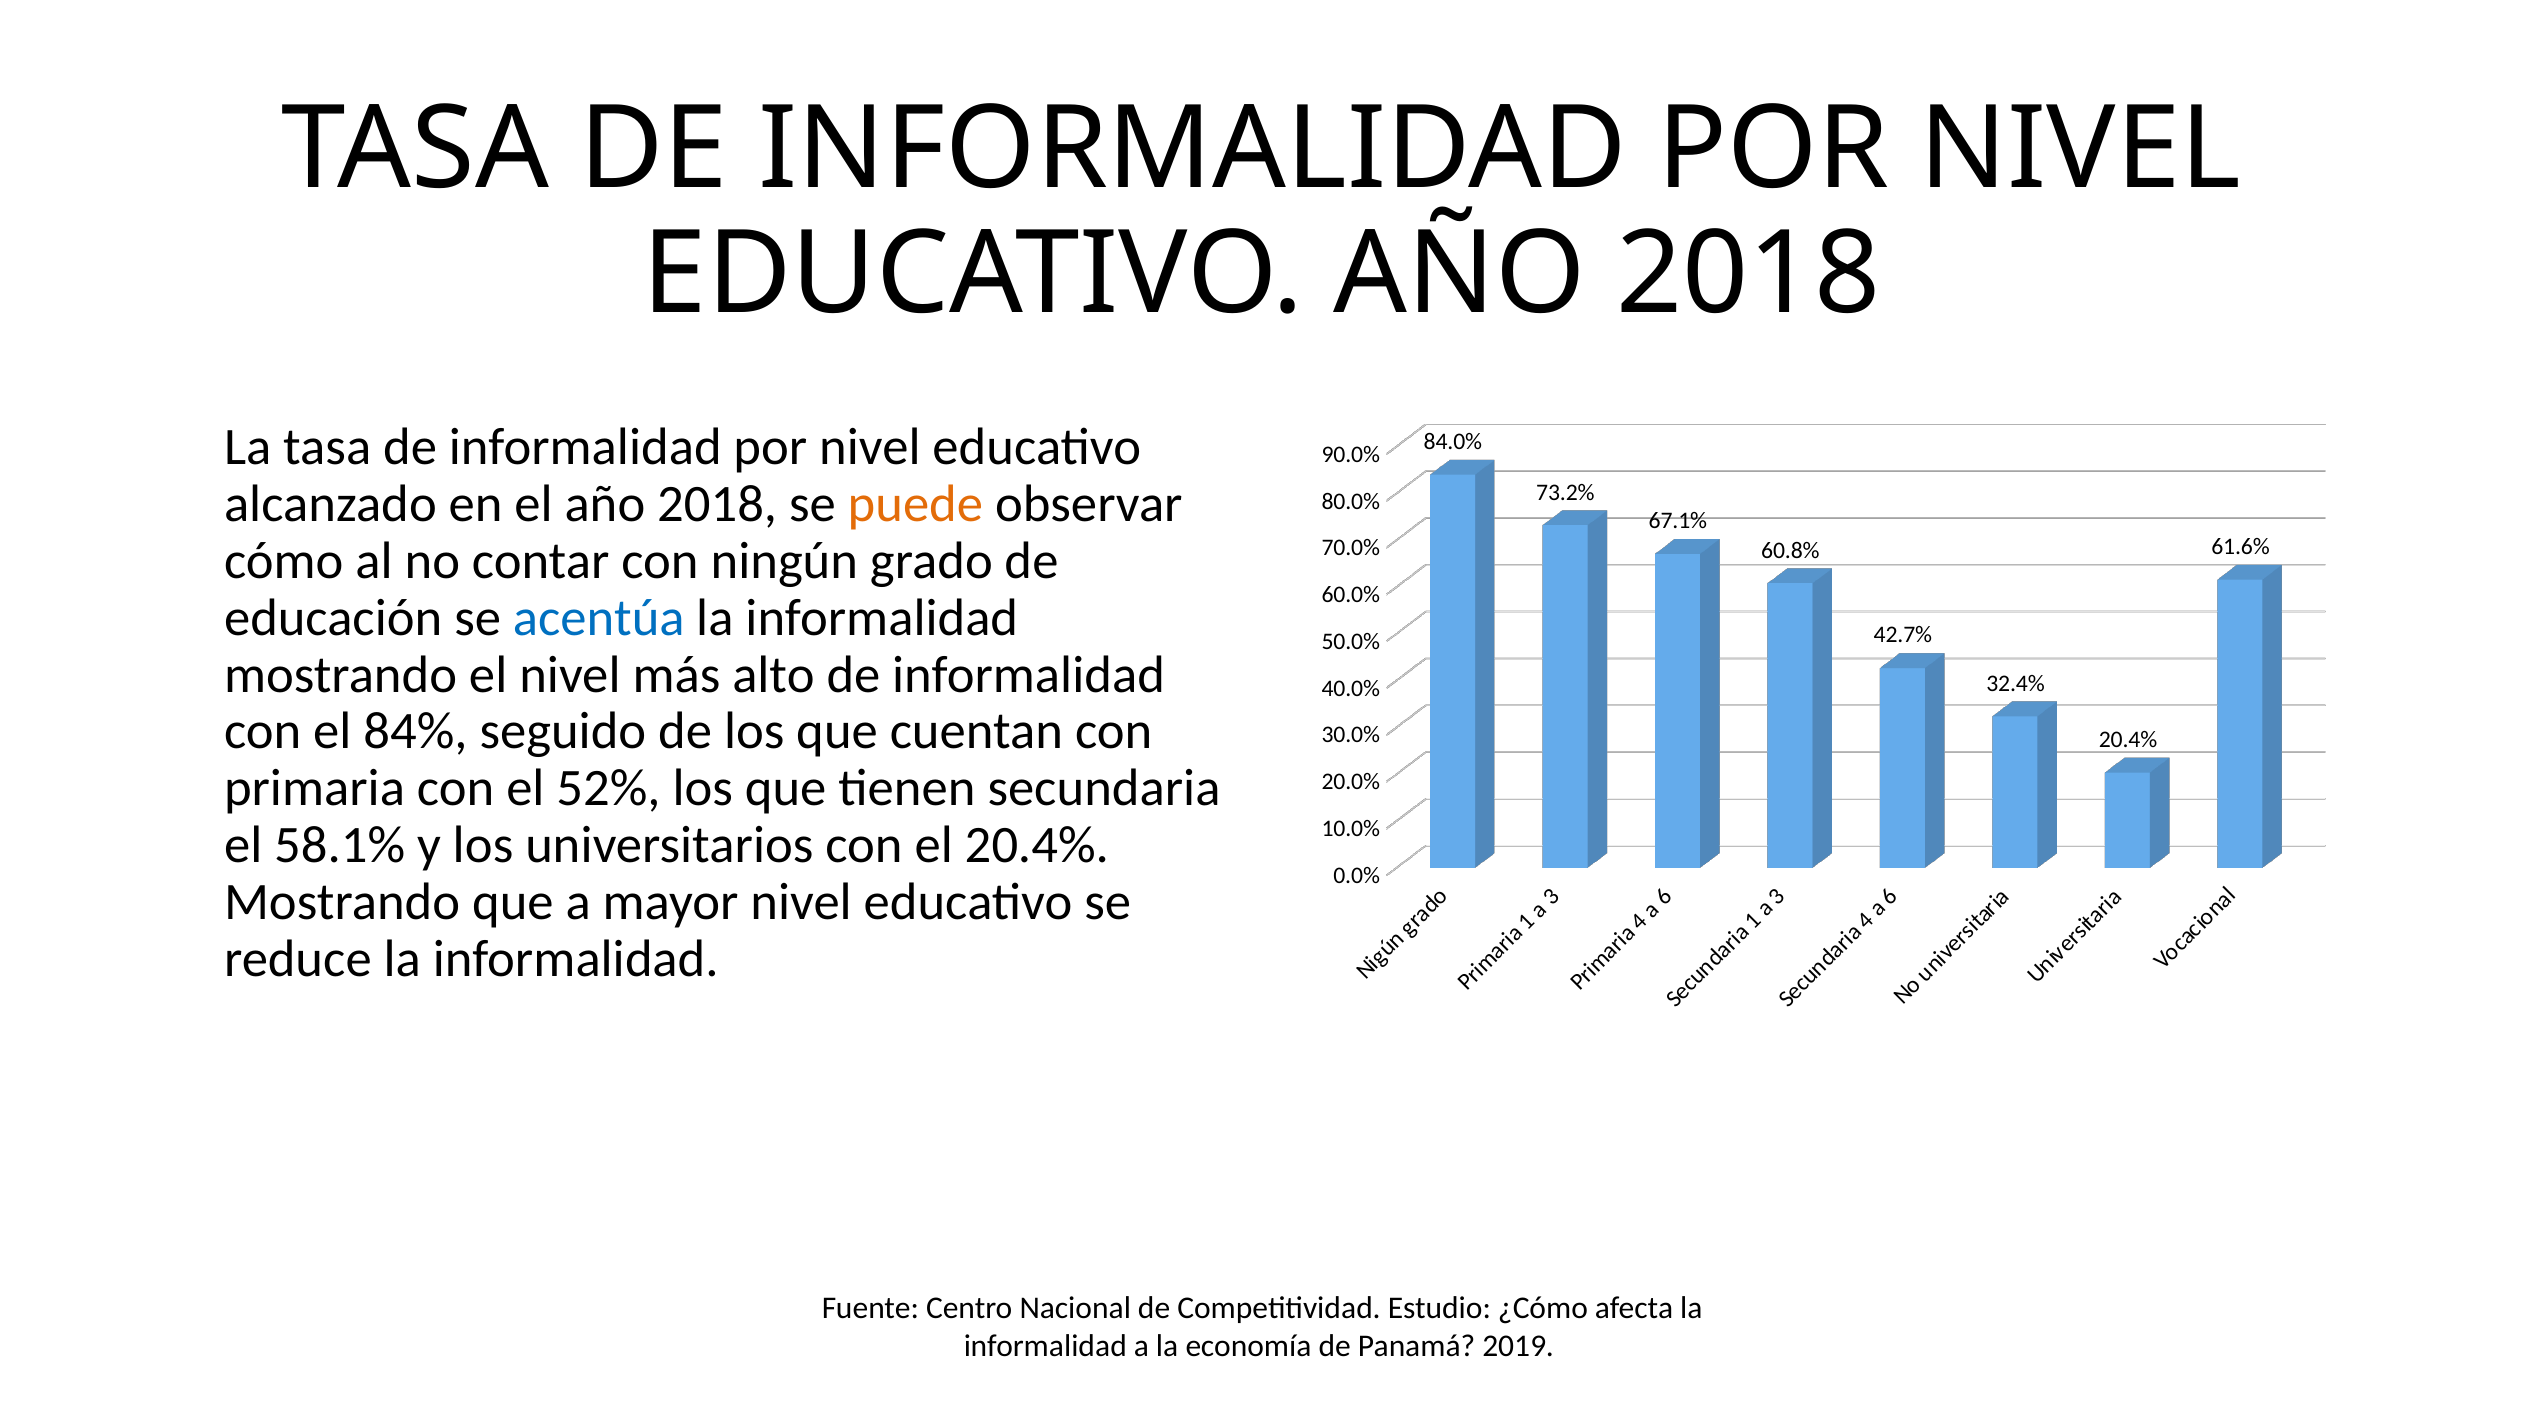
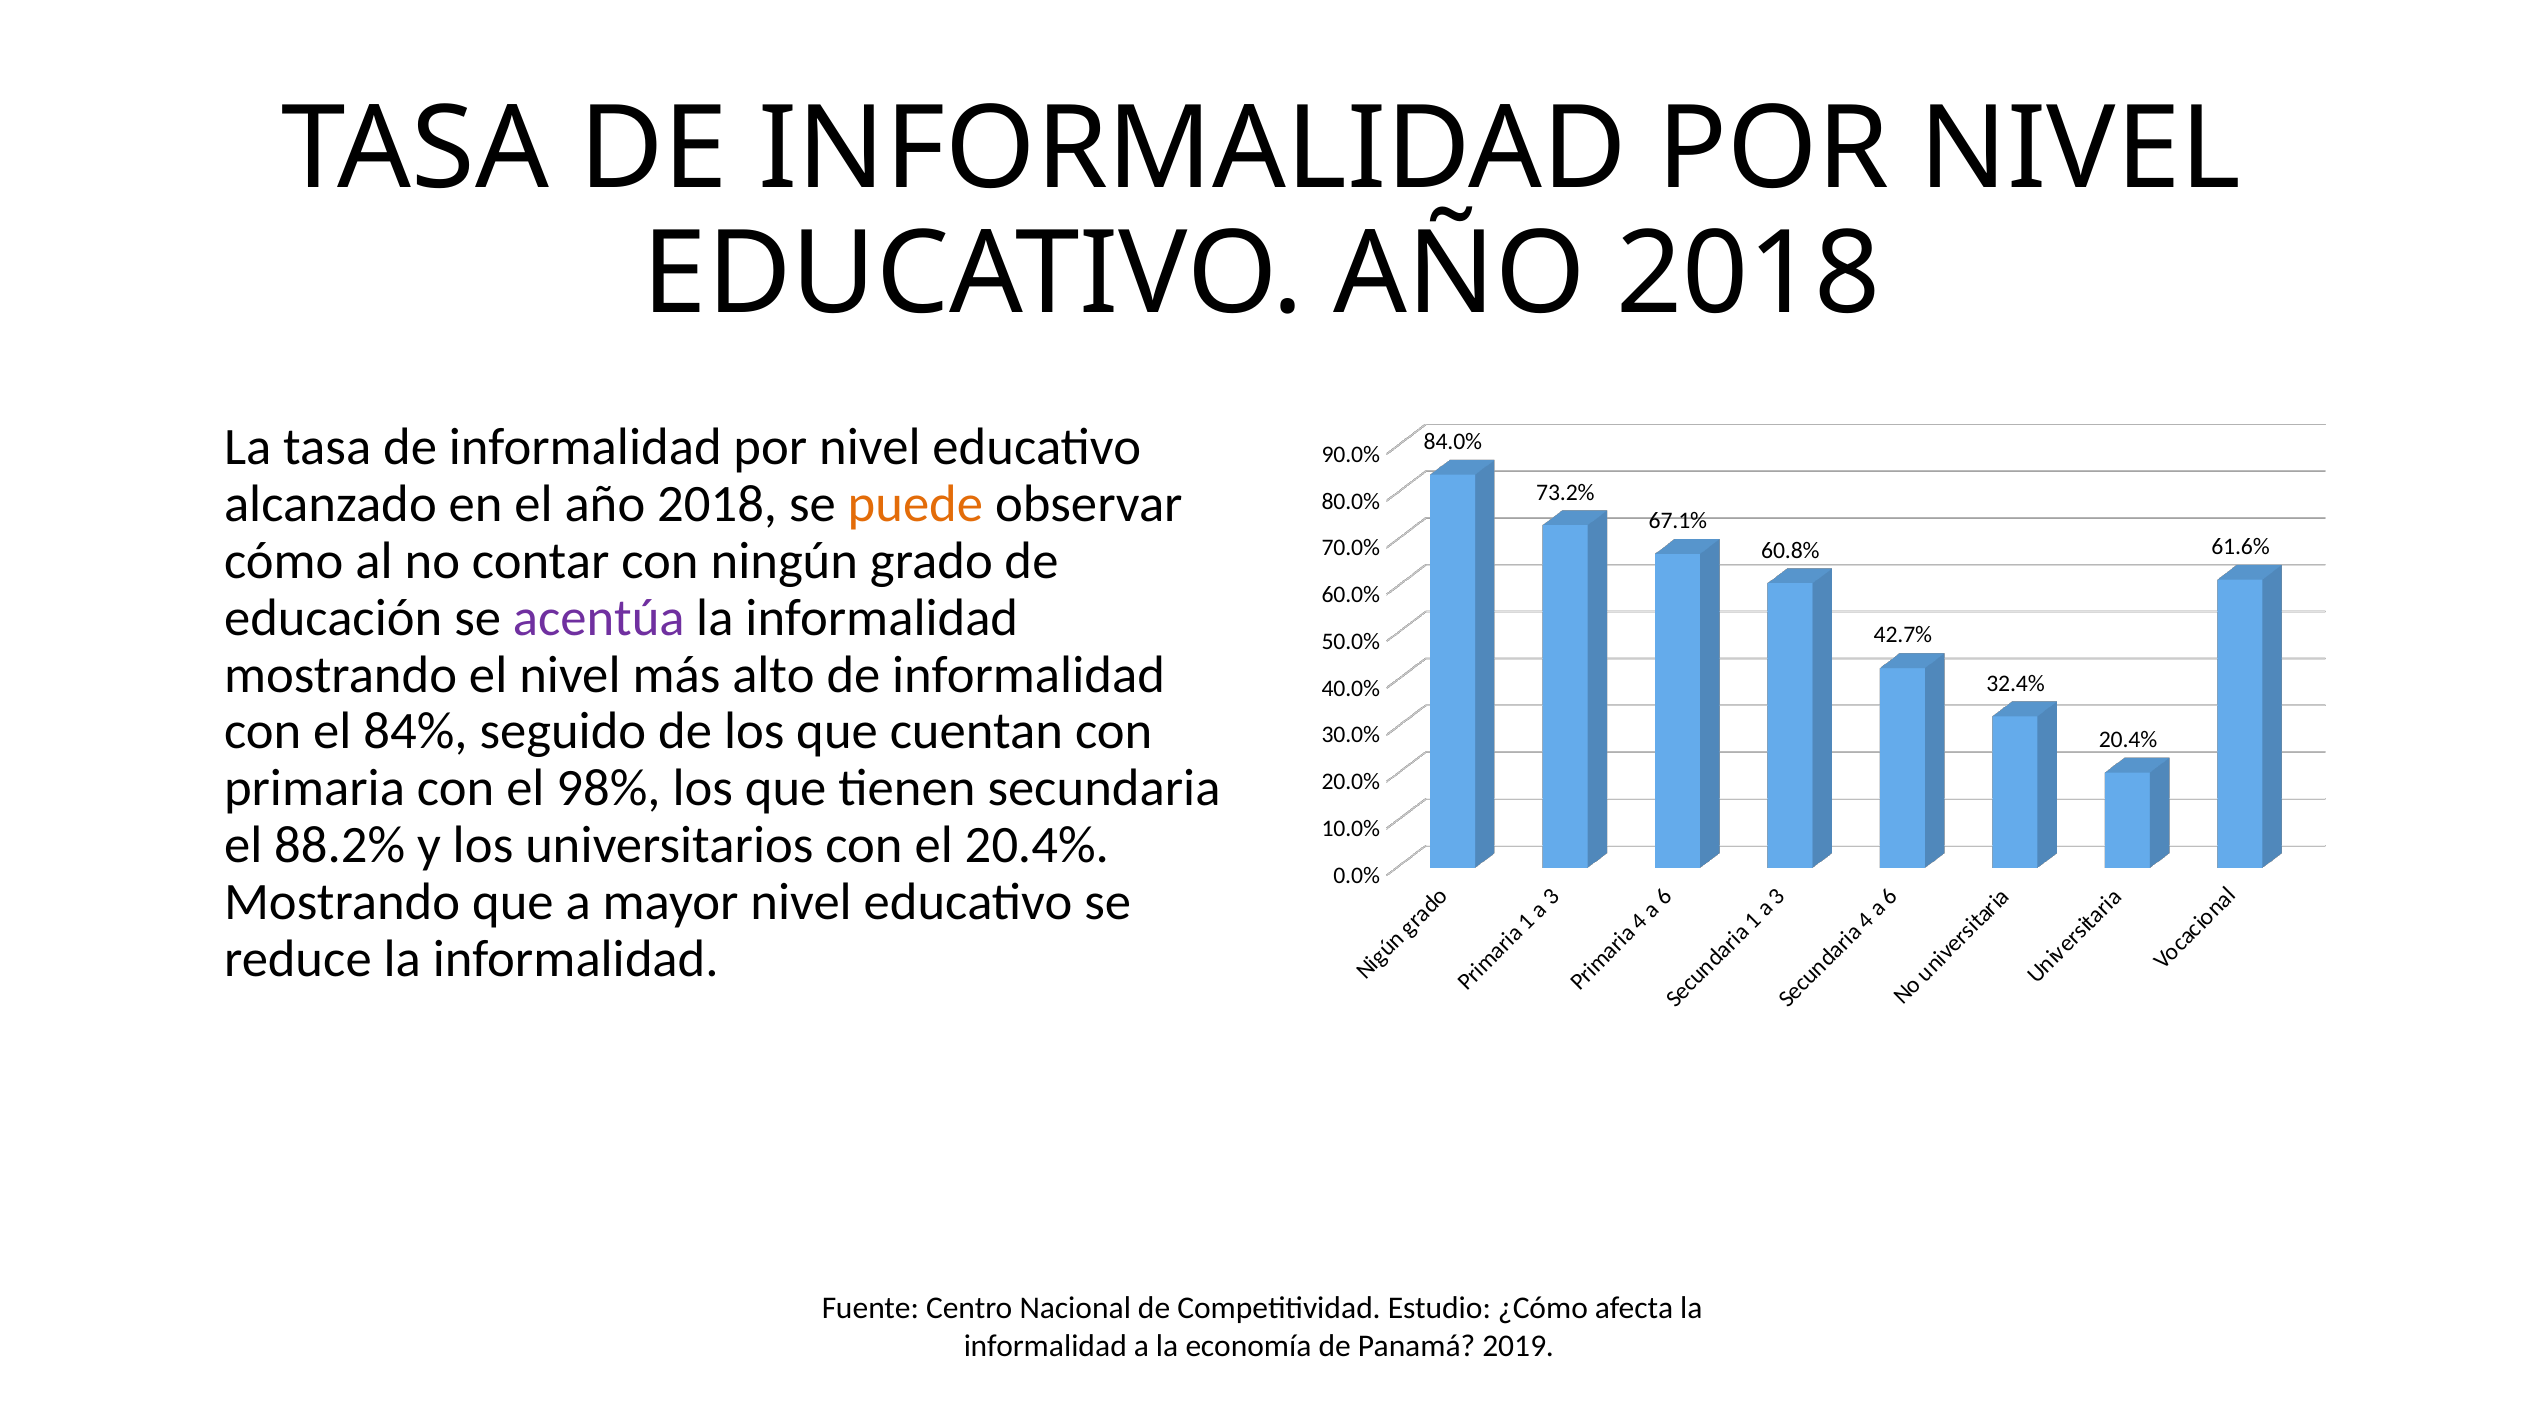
acentúa colour: blue -> purple
52%: 52% -> 98%
58.1%: 58.1% -> 88.2%
